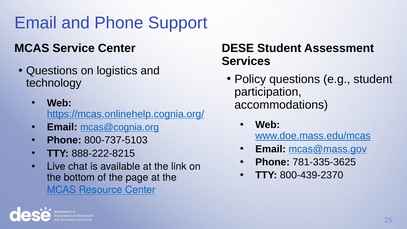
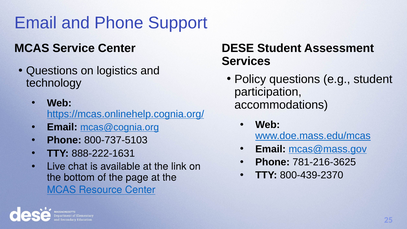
888-222-8215: 888-222-8215 -> 888-222-1631
781-335-3625: 781-335-3625 -> 781-216-3625
